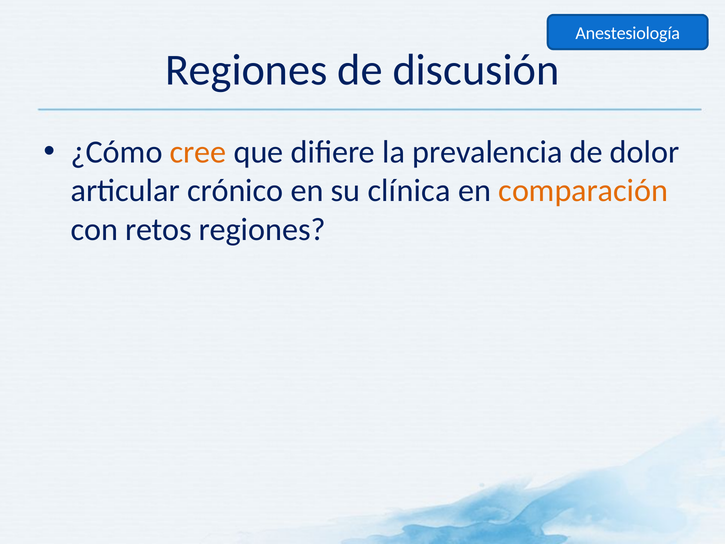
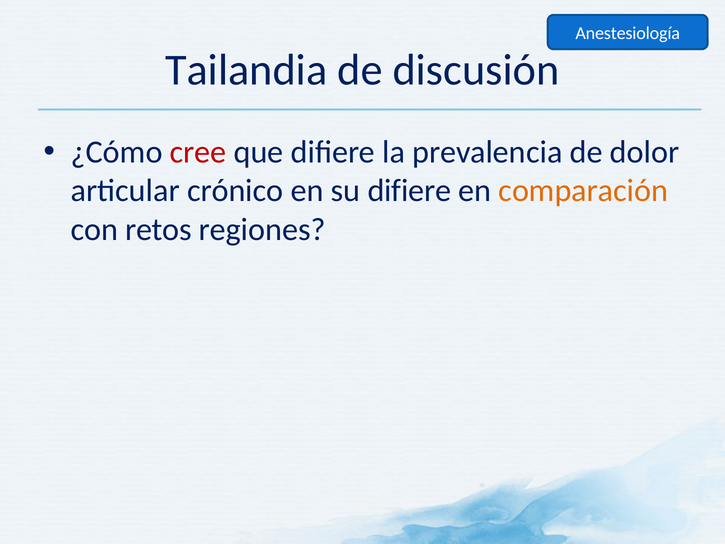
Regiones at (246, 70): Regiones -> Tailandia
cree colour: orange -> red
su clínica: clínica -> difiere
